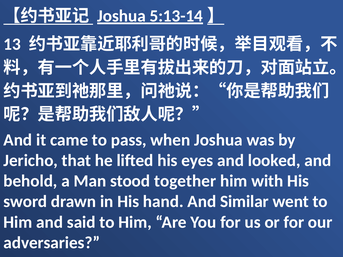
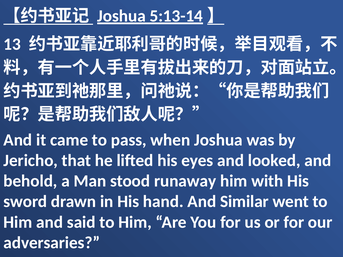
together: together -> runaway
